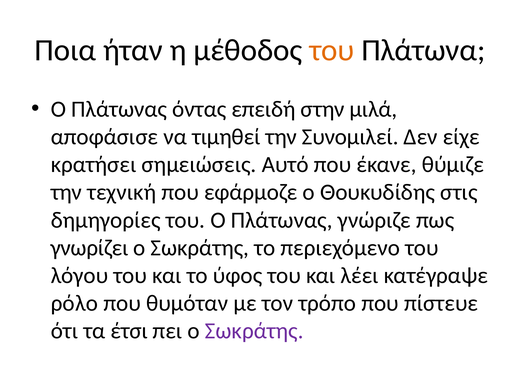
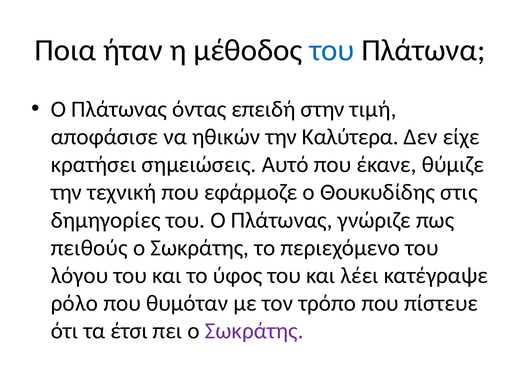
του at (332, 50) colour: orange -> blue
μιλά: μιλά -> τιμή
τιμηθεί: τιμηθεί -> ηθικών
Συνομιλεί: Συνομιλεί -> Καλύτερα
γνωρίζει: γνωρίζει -> πειθούς
